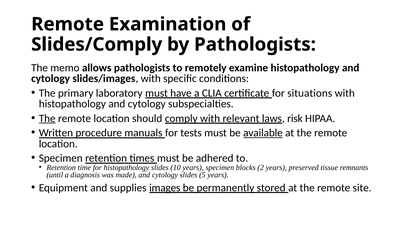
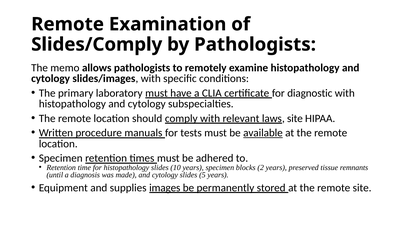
situations: situations -> diagnostic
The at (47, 118) underline: present -> none
laws risk: risk -> site
